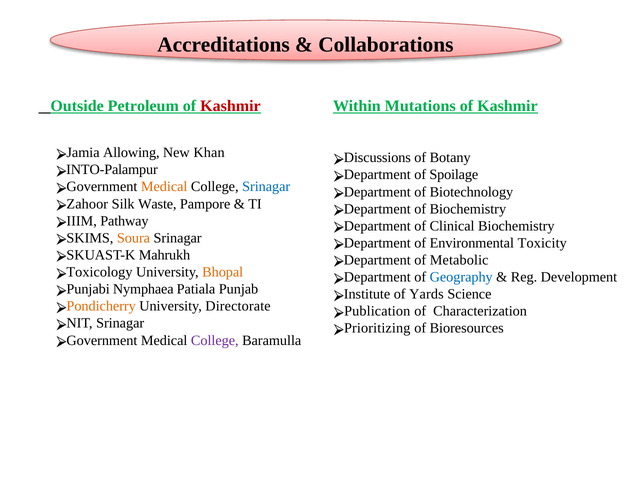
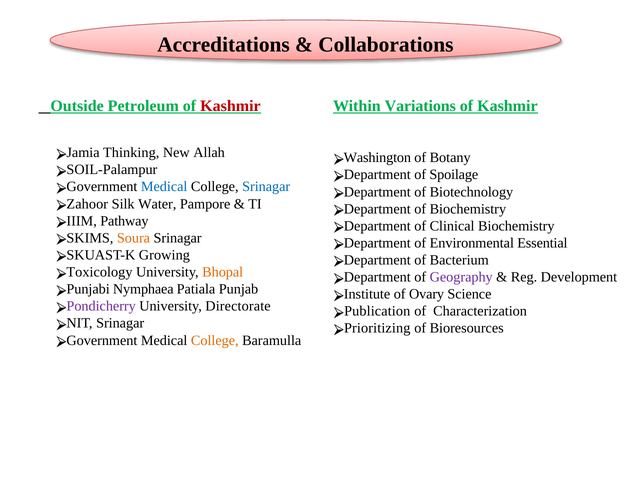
Mutations: Mutations -> Variations
Allowing: Allowing -> Thinking
Khan: Khan -> Allah
Discussions: Discussions -> Washington
INTO-Palampur: INTO-Palampur -> SOIL-Palampur
Medical at (164, 187) colour: orange -> blue
Waste: Waste -> Water
Toxicity: Toxicity -> Essential
Mahrukh: Mahrukh -> Growing
Metabolic: Metabolic -> Bacterium
Geography colour: blue -> purple
Yards: Yards -> Ovary
Pondicherry colour: orange -> purple
College at (215, 341) colour: purple -> orange
